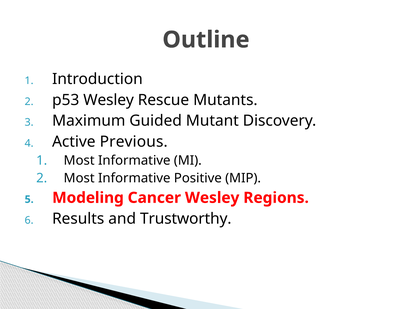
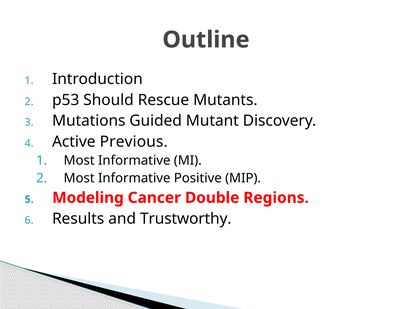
p53 Wesley: Wesley -> Should
Maximum: Maximum -> Mutations
Cancer Wesley: Wesley -> Double
